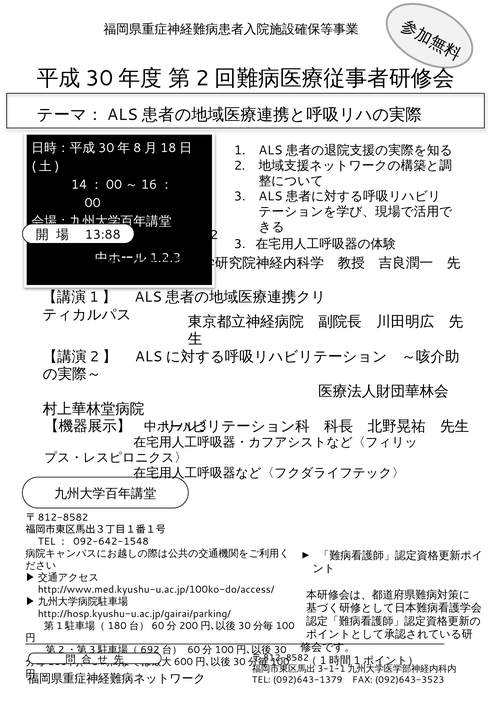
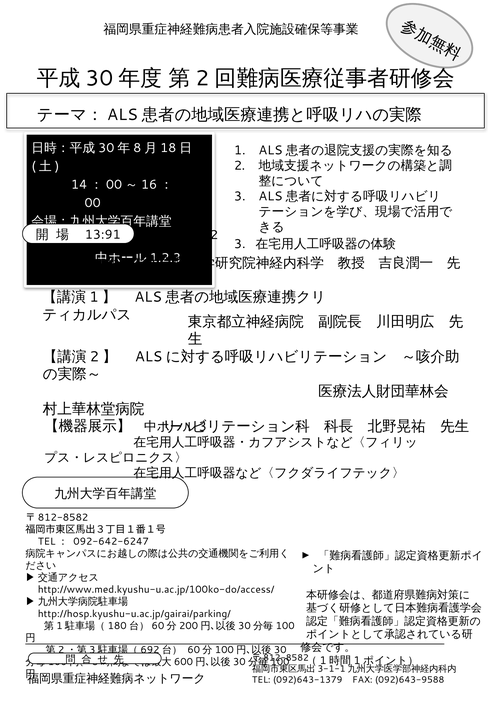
13:88: 13:88 -> 13:91
092-642-1548: 092-642-1548 -> 092-642-6247
092)643-3523: 092)643-3523 -> 092)643-9588
